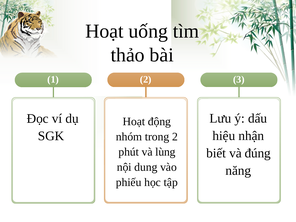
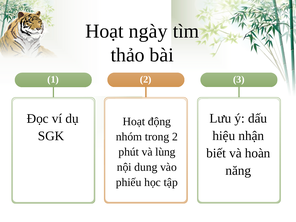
uống: uống -> ngày
đúng: đúng -> hoàn
